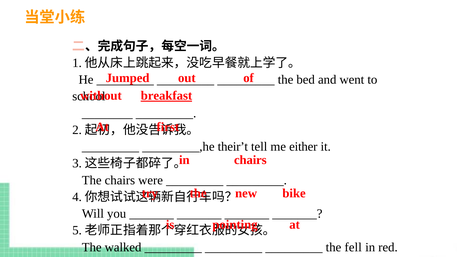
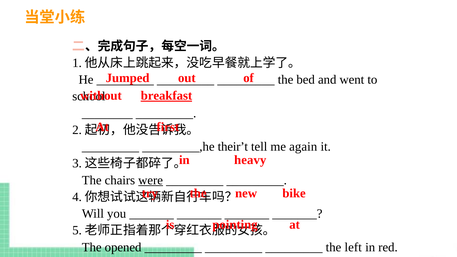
either: either -> again
chairs at (250, 160): chairs -> heavy
were underline: none -> present
walked: walked -> opened
fell: fell -> left
